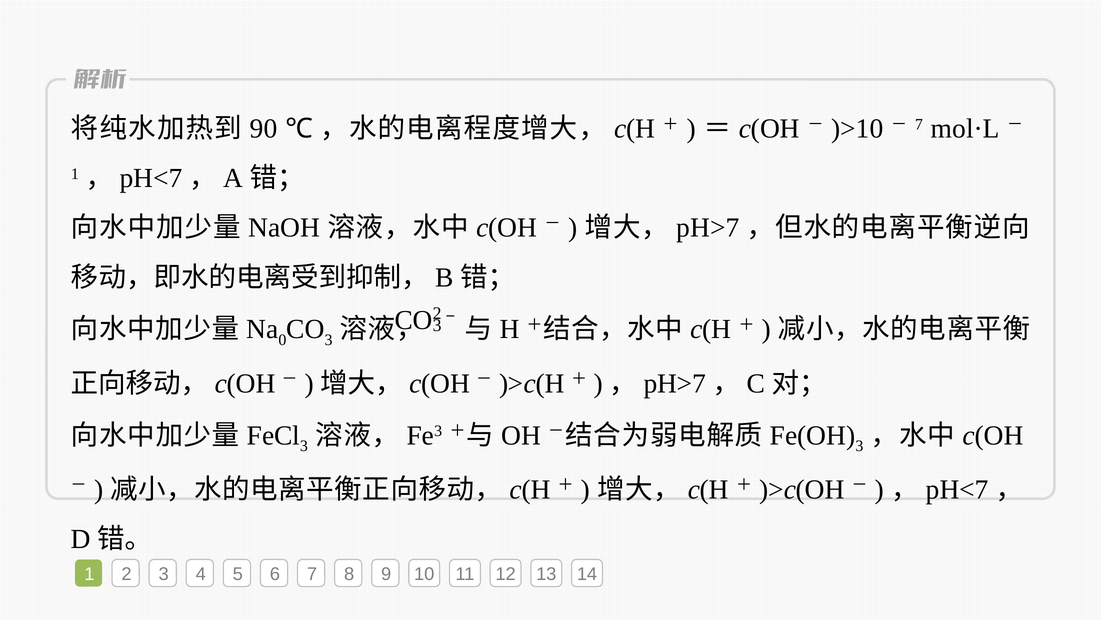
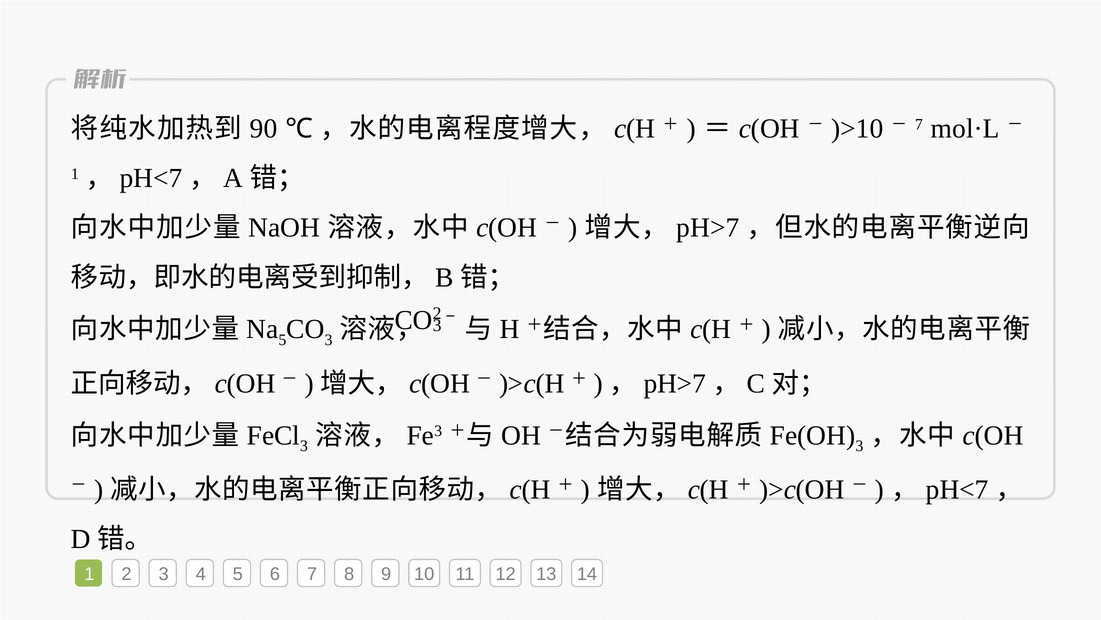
0 at (282, 340): 0 -> 5
